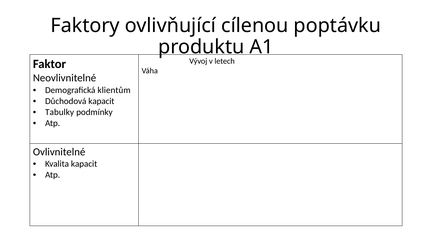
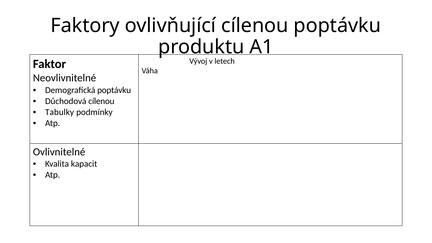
Demografická klientům: klientům -> poptávku
Důchodová kapacit: kapacit -> cílenou
